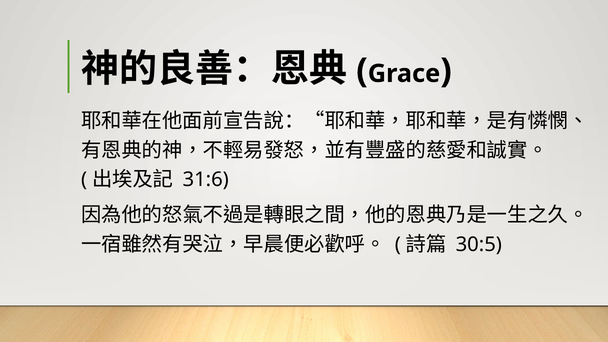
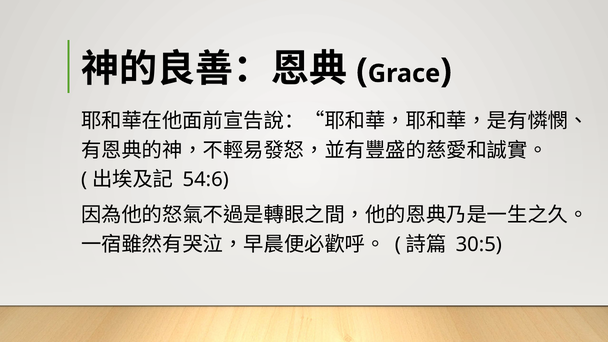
31:6: 31:6 -> 54:6
